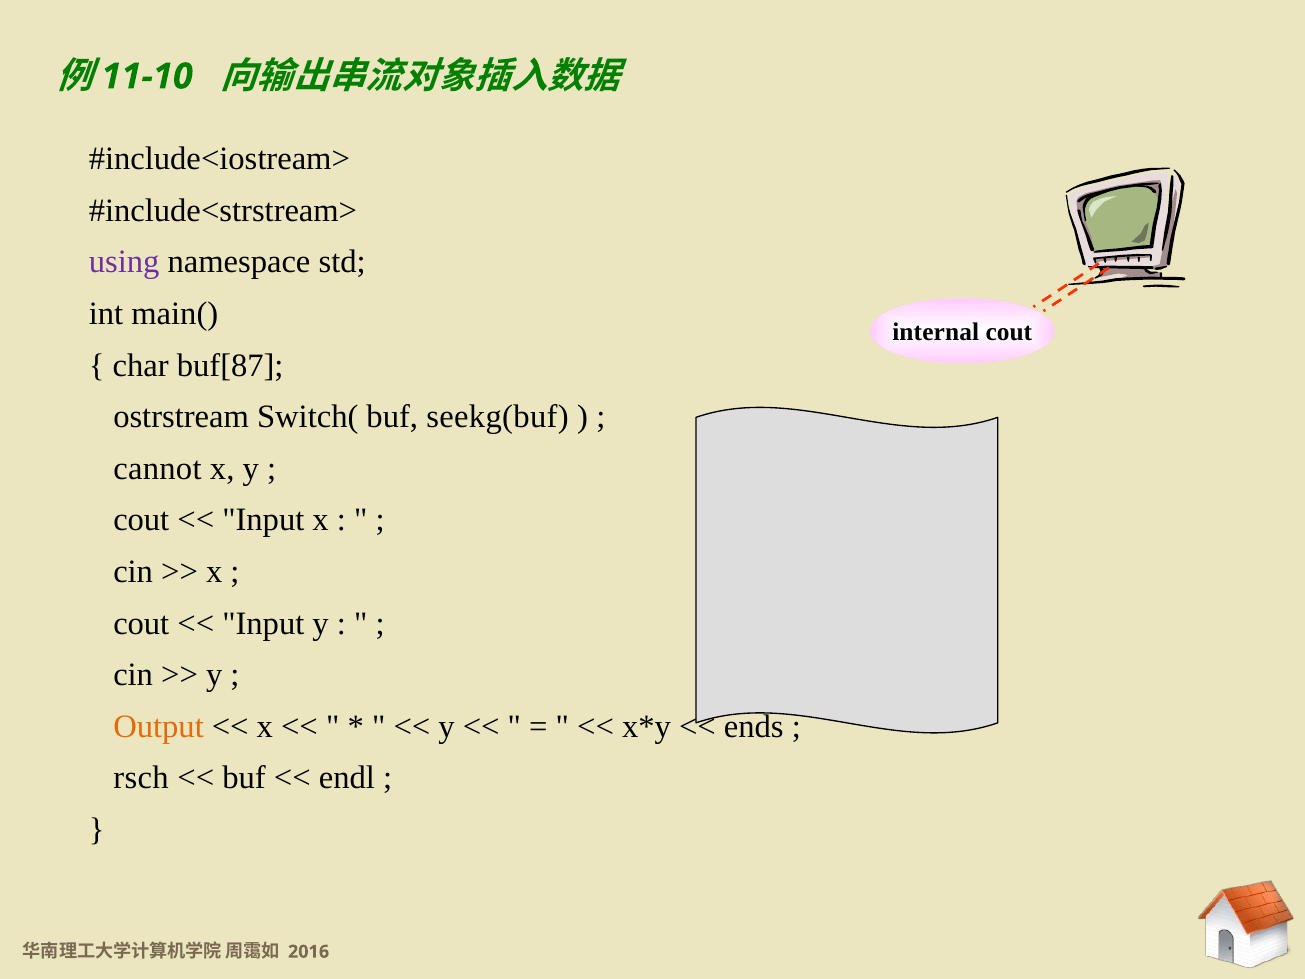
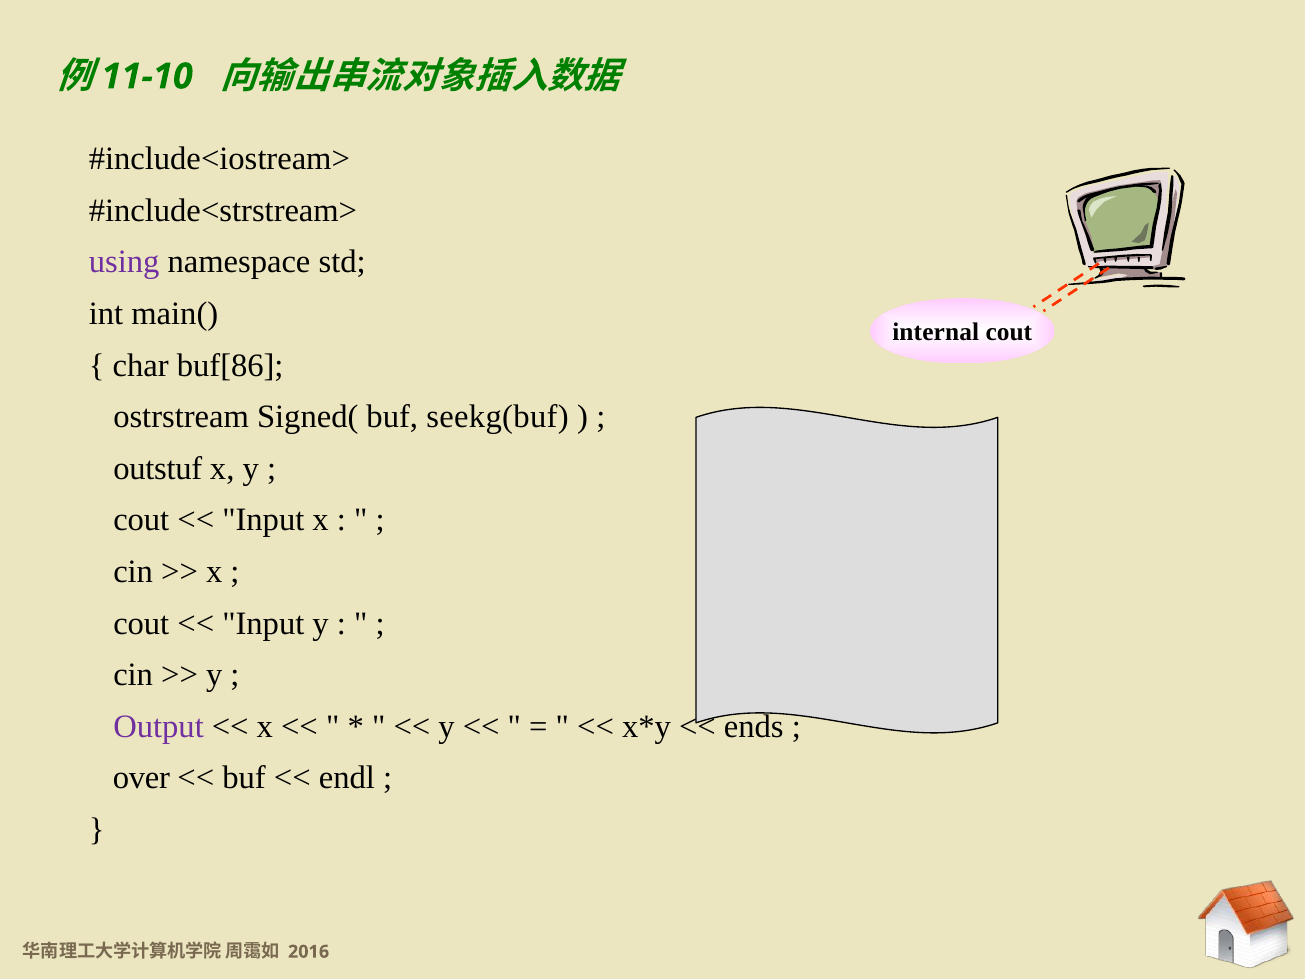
buf[87: buf[87 -> buf[86
Switch(: Switch( -> Signed(
cannot: cannot -> outstuf
Output colour: orange -> purple
rsch: rsch -> over
